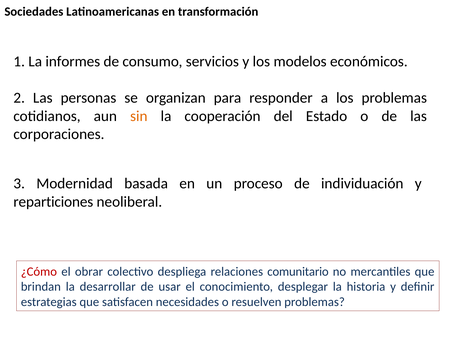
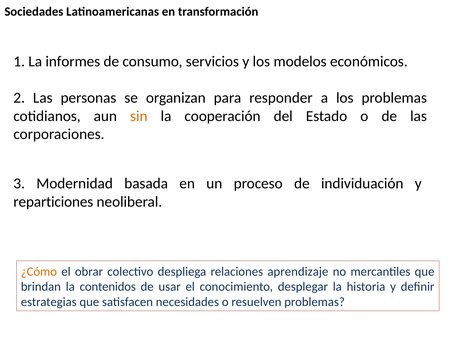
¿Cómo colour: red -> orange
comunitario: comunitario -> aprendizaje
desarrollar: desarrollar -> contenidos
